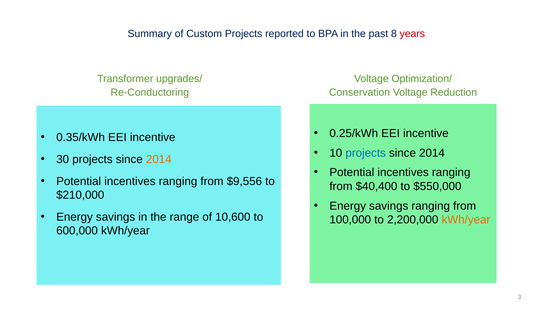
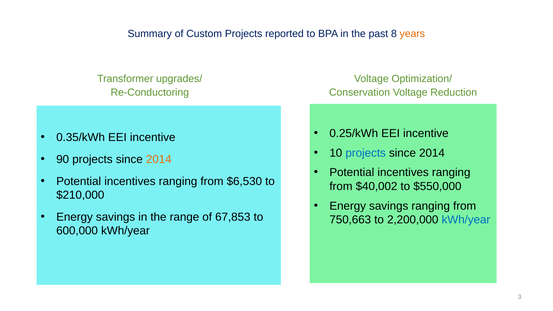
years colour: red -> orange
30: 30 -> 90
$9,556: $9,556 -> $6,530
$40,400: $40,400 -> $40,002
10,600: 10,600 -> 67,853
100,000: 100,000 -> 750,663
kWh/year at (466, 220) colour: orange -> blue
